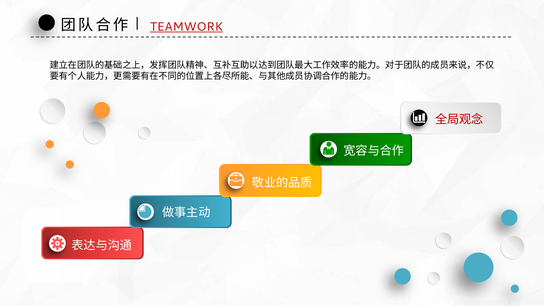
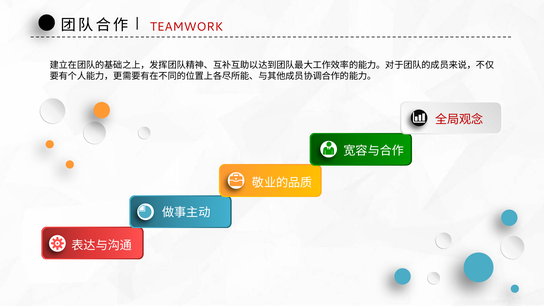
TEAMWORK underline: present -> none
